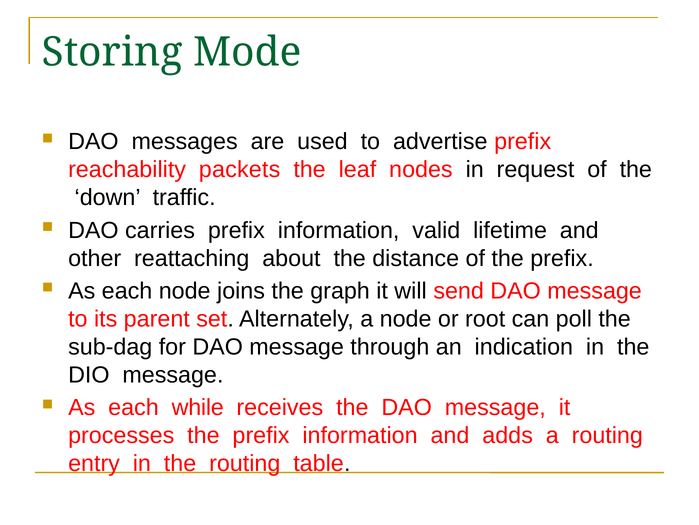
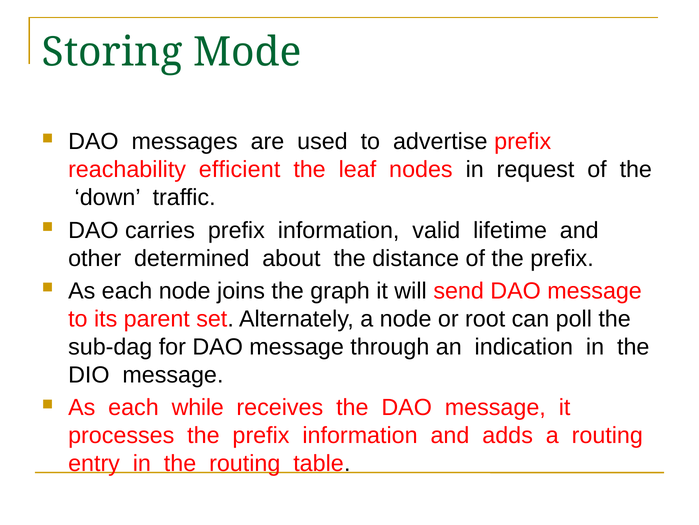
packets: packets -> efficient
reattaching: reattaching -> determined
